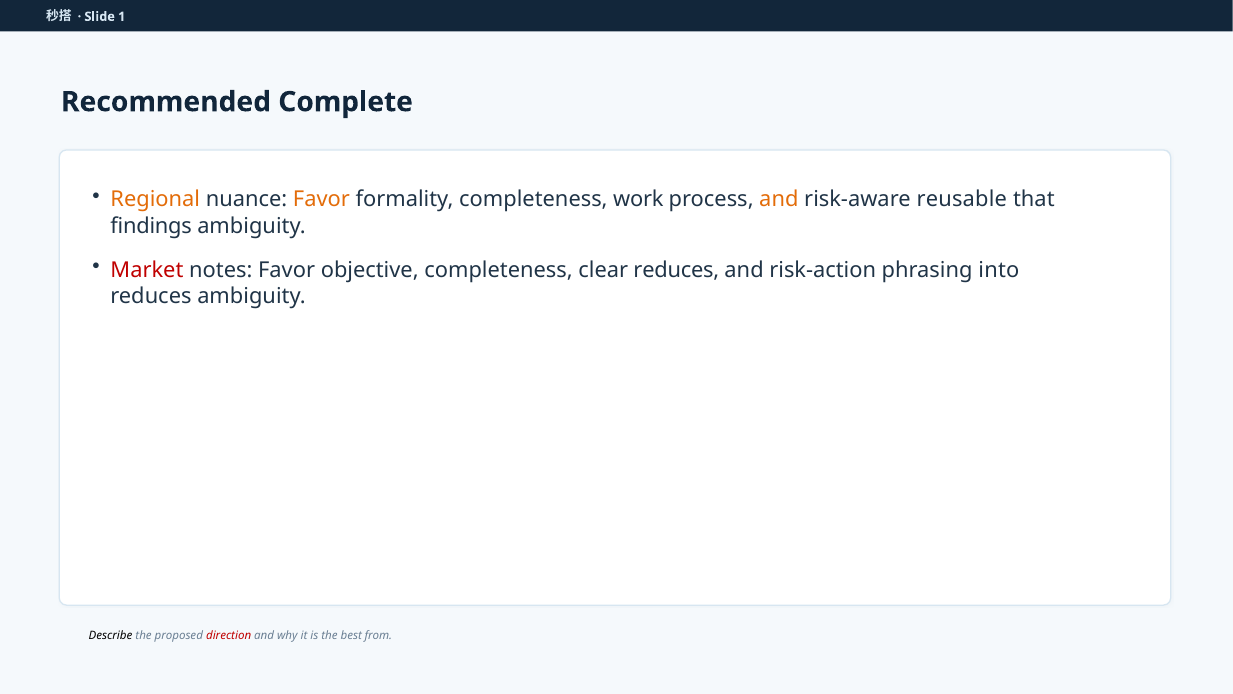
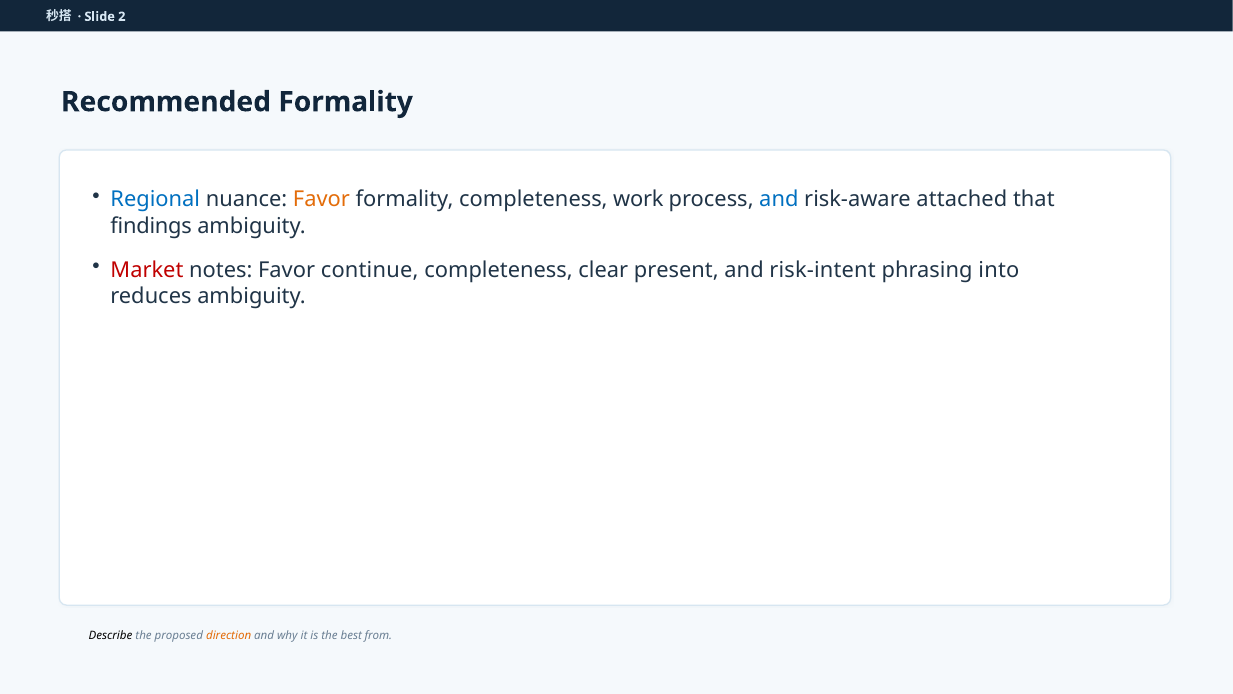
1: 1 -> 2
Recommended Complete: Complete -> Formality
Regional colour: orange -> blue
and at (779, 200) colour: orange -> blue
reusable: reusable -> attached
objective: objective -> continue
clear reduces: reduces -> present
risk-action: risk-action -> risk-intent
direction colour: red -> orange
